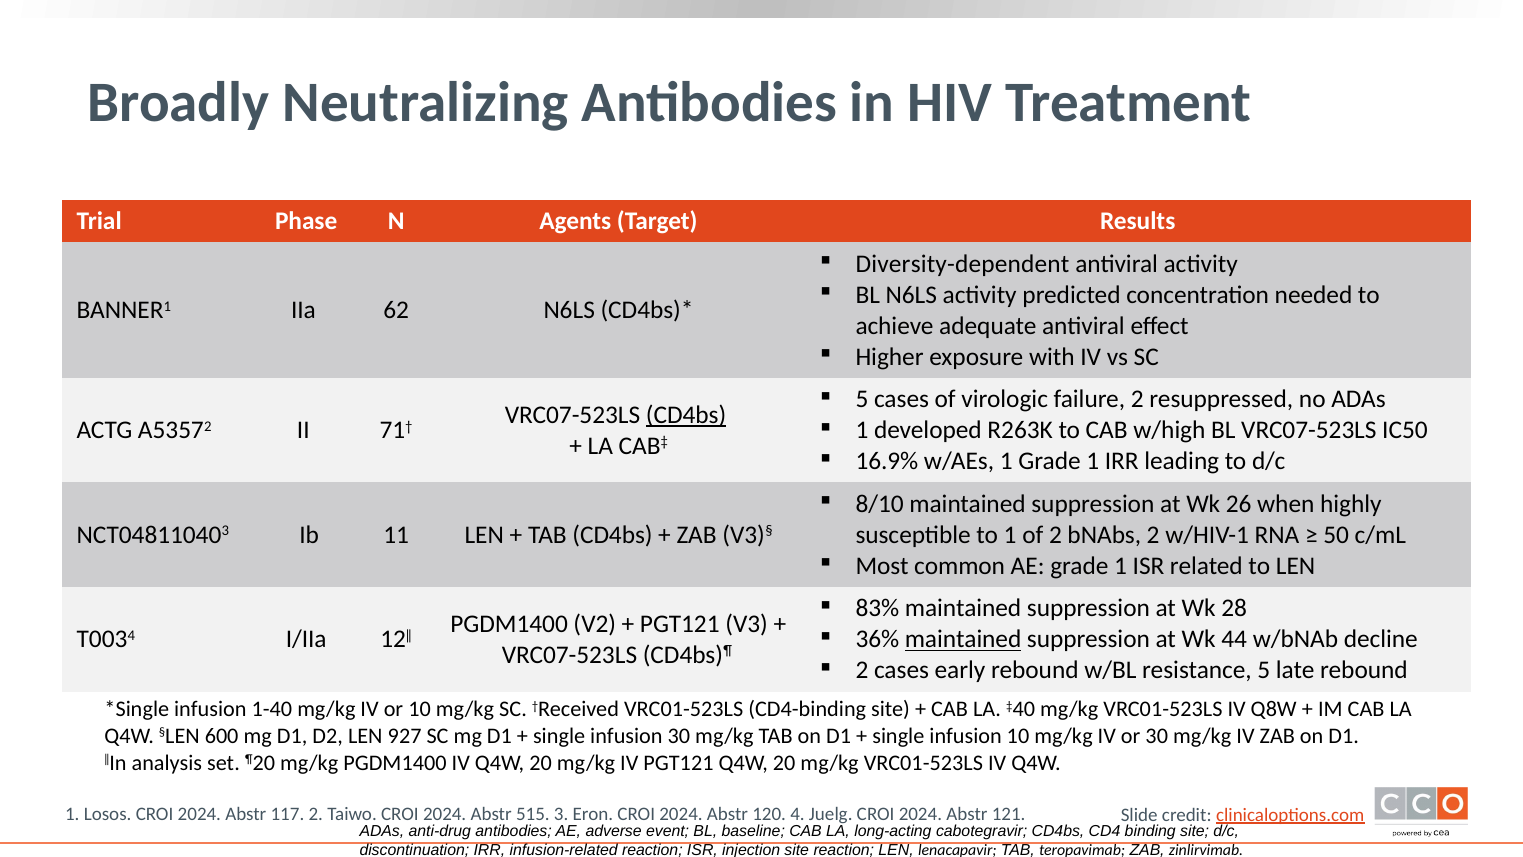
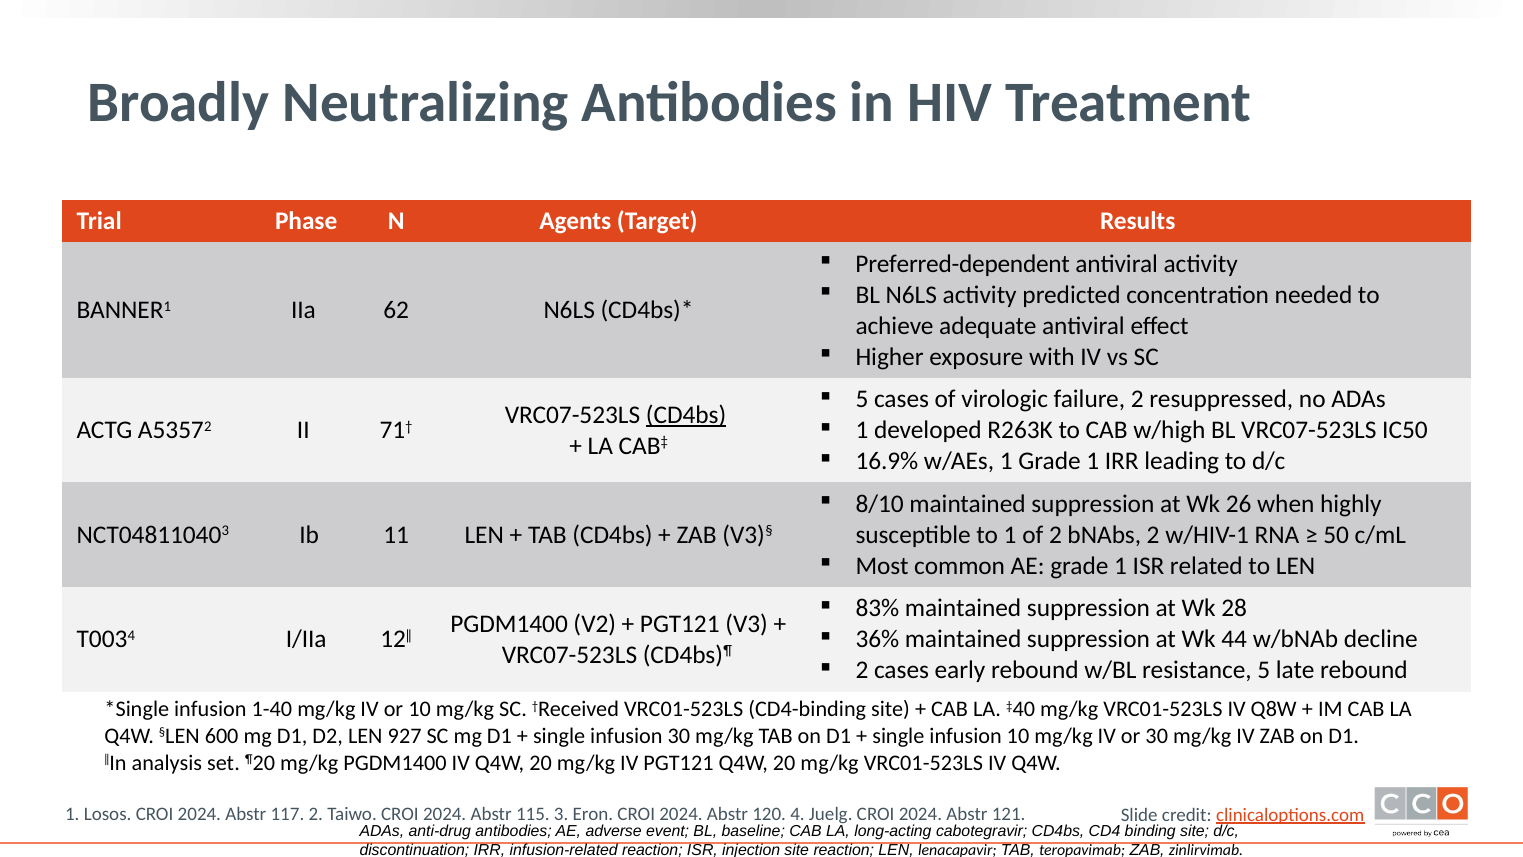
Diversity-dependent: Diversity-dependent -> Preferred-dependent
maintained at (963, 639) underline: present -> none
515: 515 -> 115
